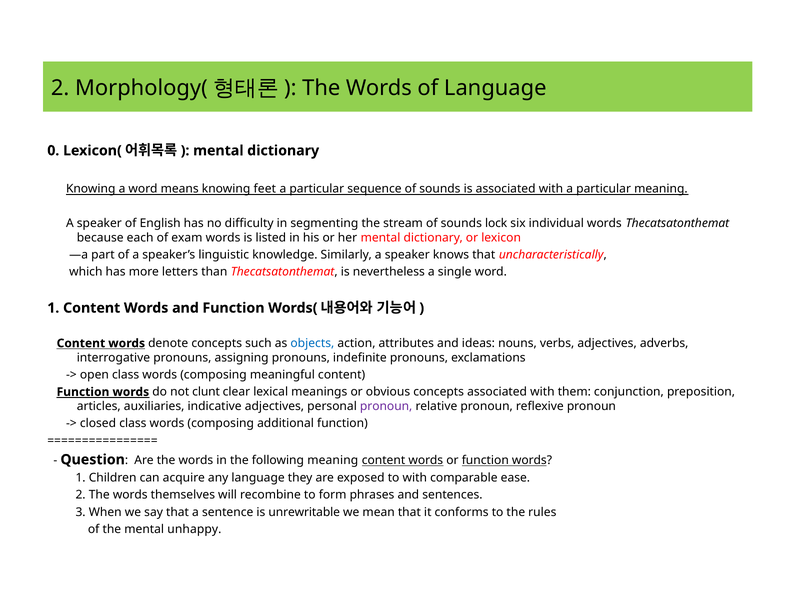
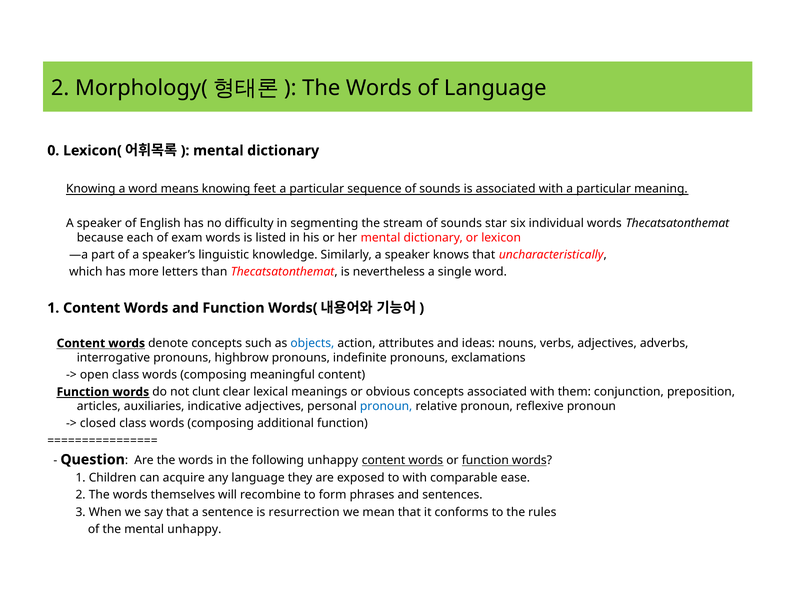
lock: lock -> star
assigning: assigning -> highbrow
pronoun at (386, 406) colour: purple -> blue
following meaning: meaning -> unhappy
unrewritable: unrewritable -> resurrection
